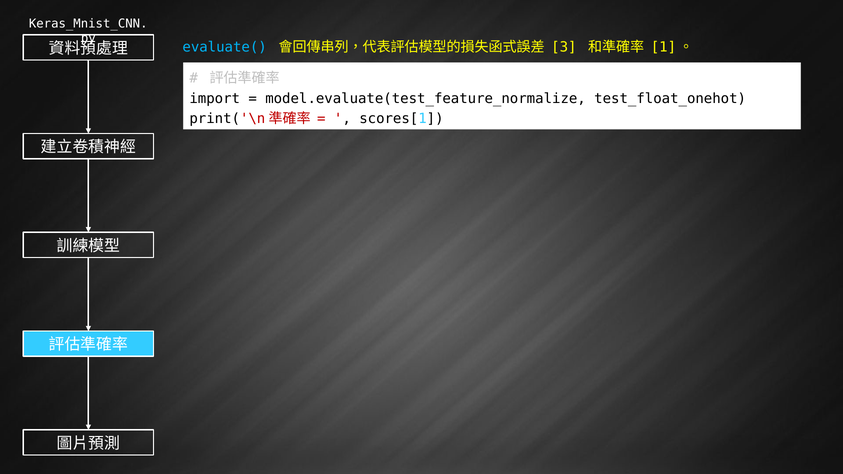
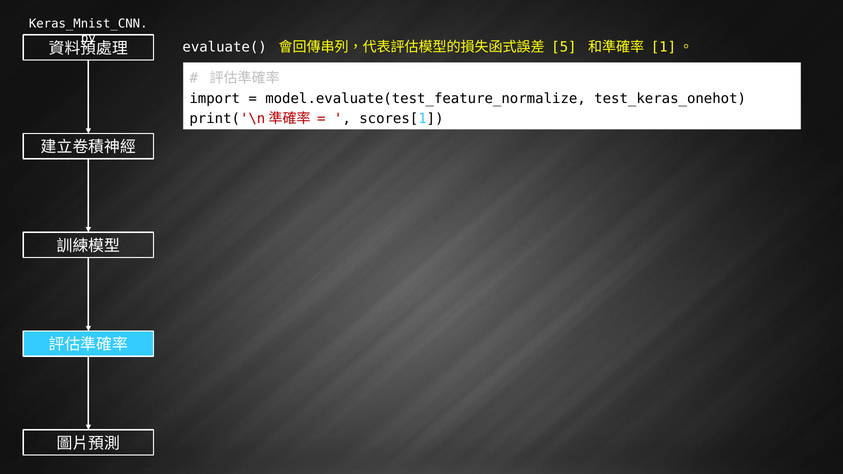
evaluate( colour: light blue -> white
3: 3 -> 5
test_float_onehot: test_float_onehot -> test_keras_onehot
